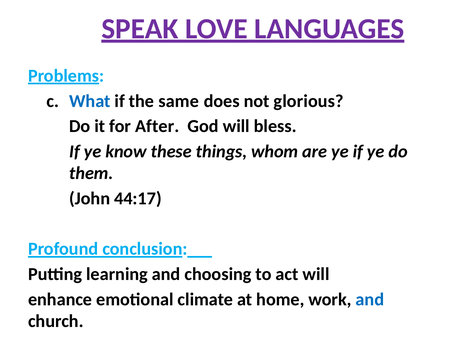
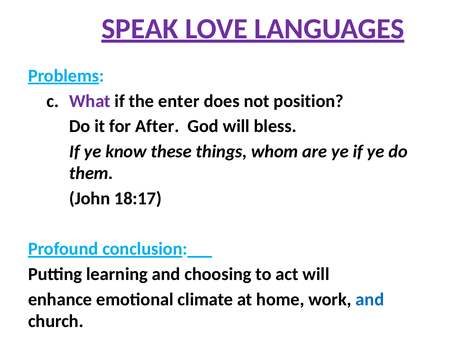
What colour: blue -> purple
same: same -> enter
glorious: glorious -> position
44:17: 44:17 -> 18:17
